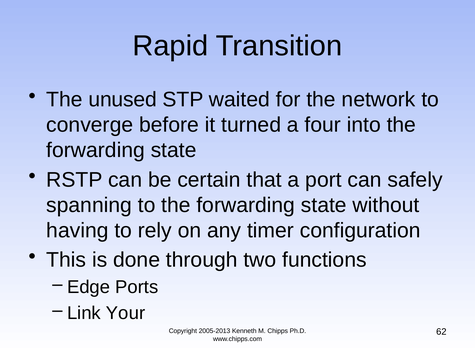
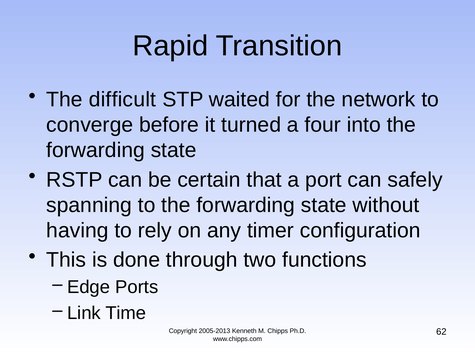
unused: unused -> difficult
Your: Your -> Time
